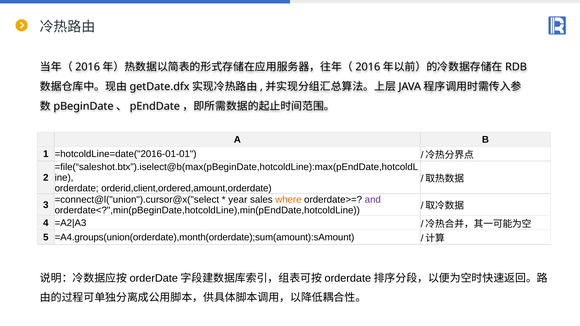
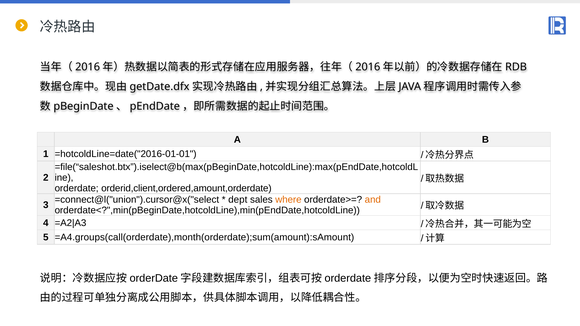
year: year -> dept
and colour: purple -> orange
=A4.groups(union(orderdate),month(orderdate);sum(amount):sAmount: =A4.groups(union(orderdate),month(orderdate);sum(amount):sAmount -> =A4.groups(call(orderdate),month(orderdate);sum(amount):sAmount
